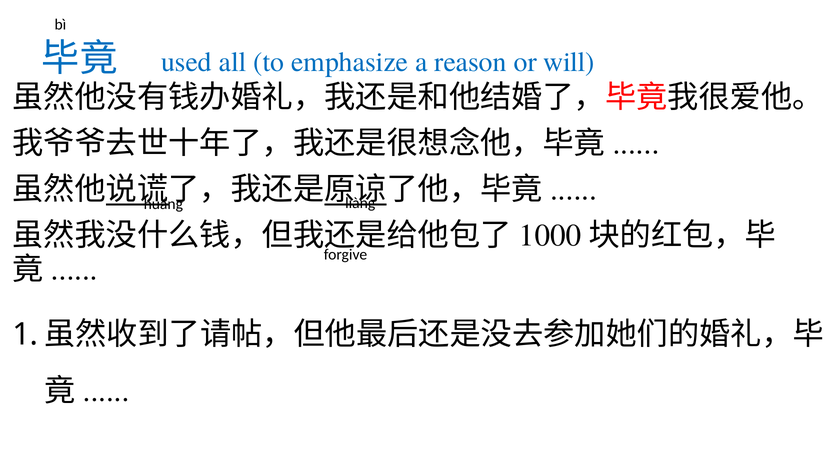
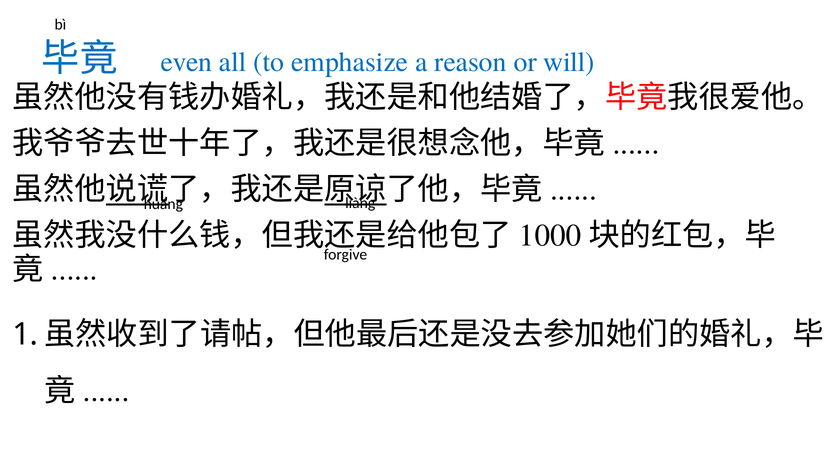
used: used -> even
